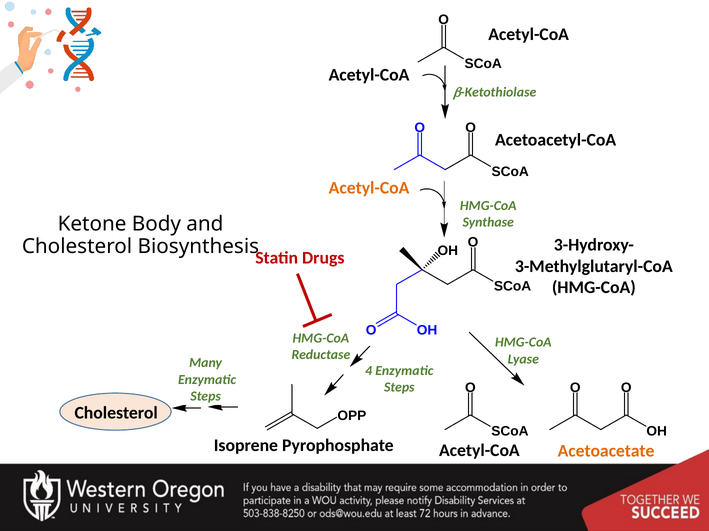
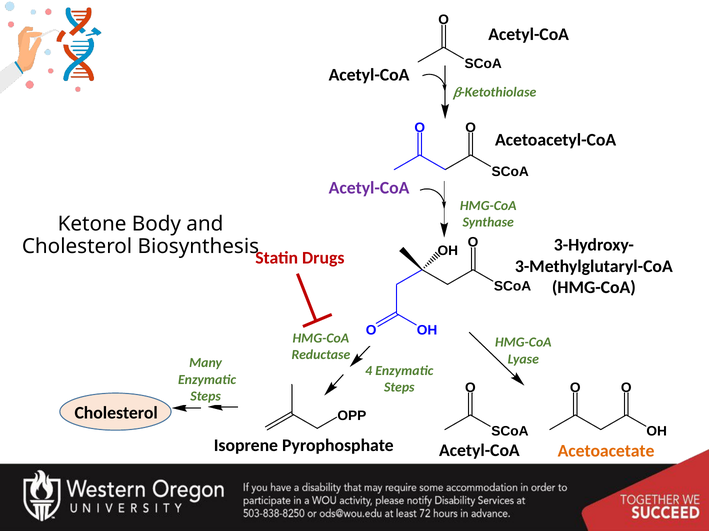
Acetyl-CoA at (369, 188) colour: orange -> purple
